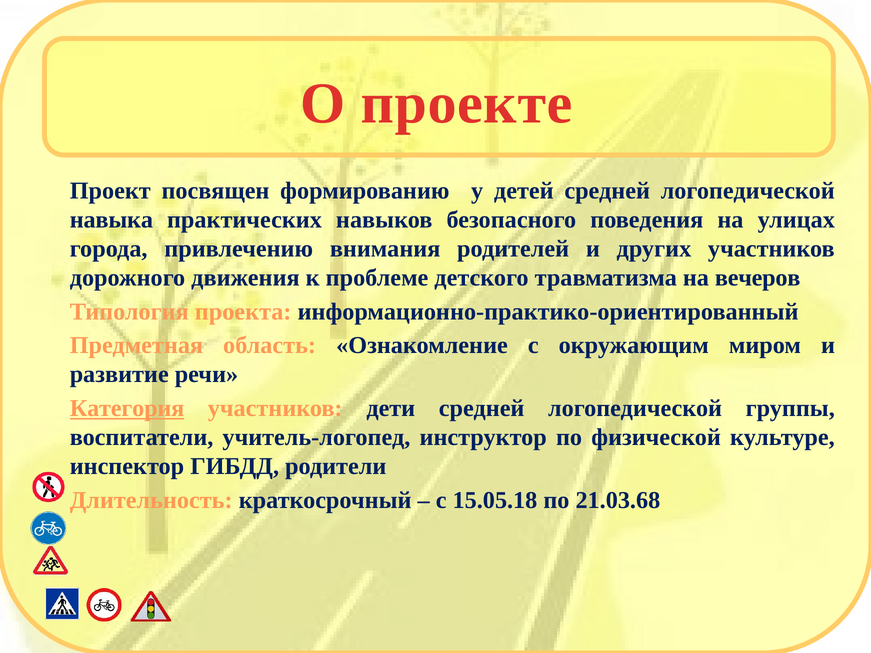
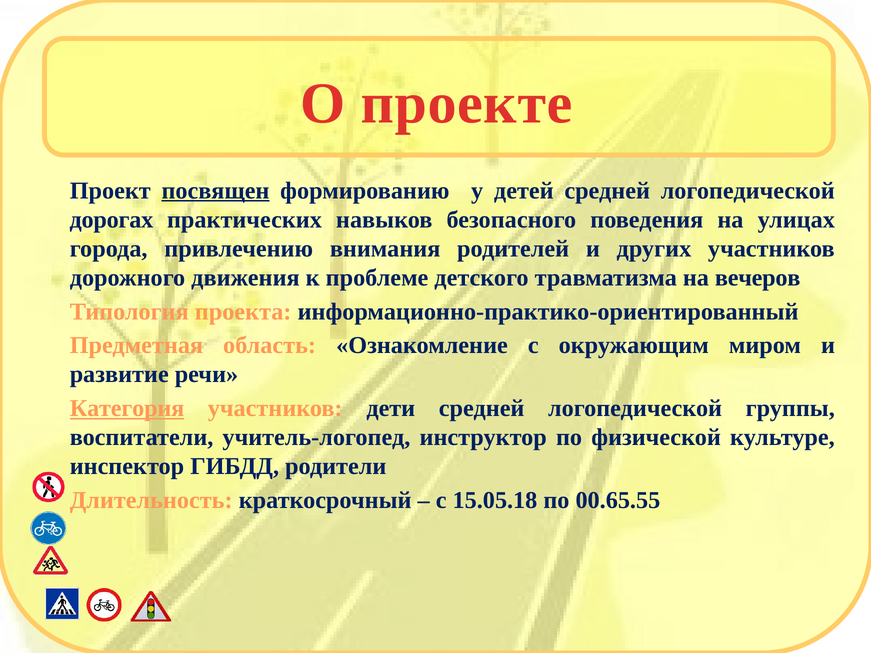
посвящен underline: none -> present
навыка: навыка -> дорогах
21.03.68: 21.03.68 -> 00.65.55
